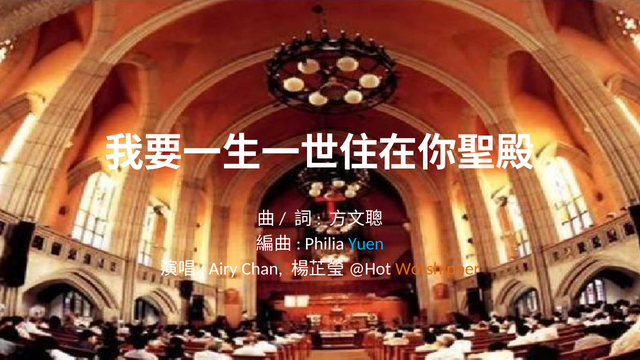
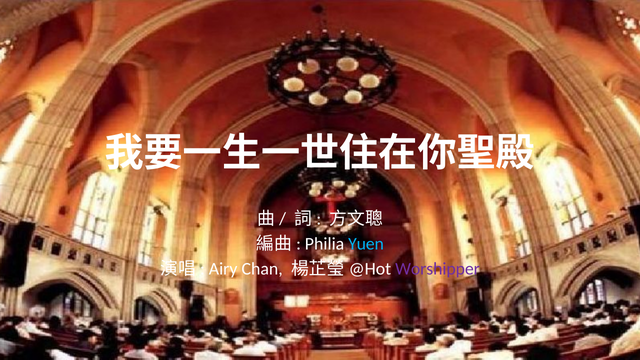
Worshipper colour: orange -> purple
